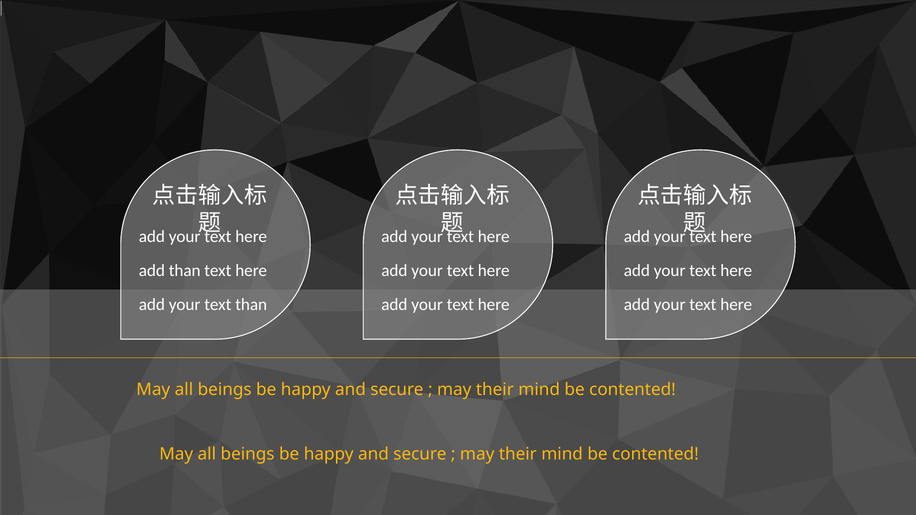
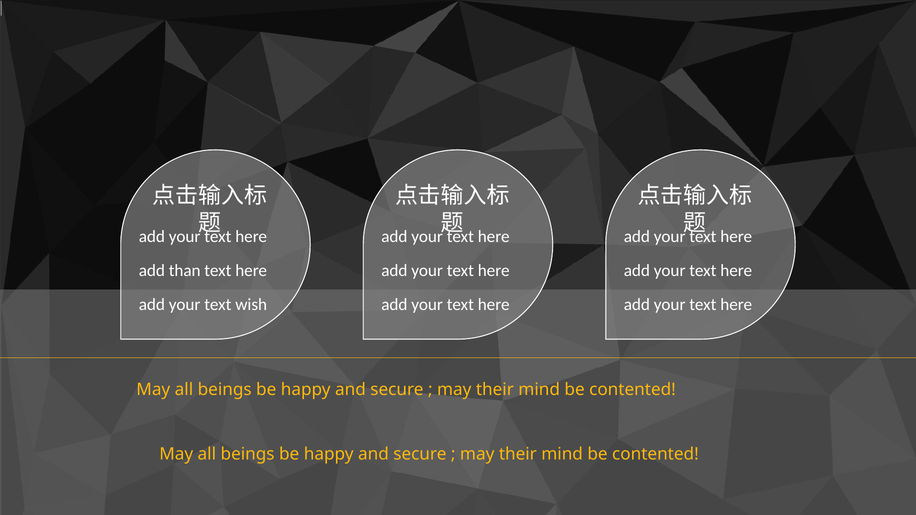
text than: than -> wish
